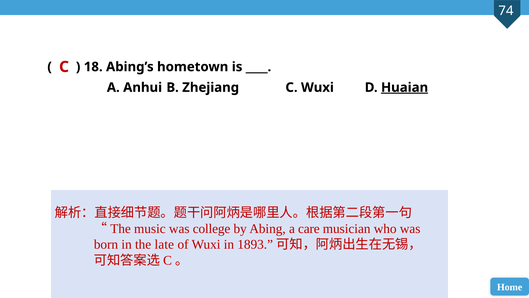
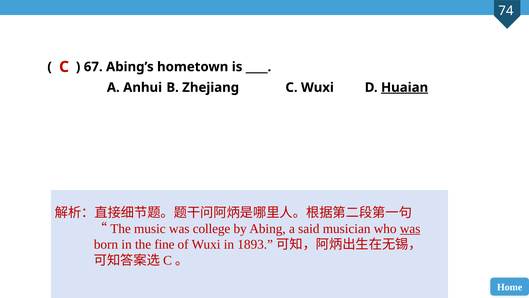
18: 18 -> 67
care: care -> said
was at (410, 228) underline: none -> present
late: late -> fine
